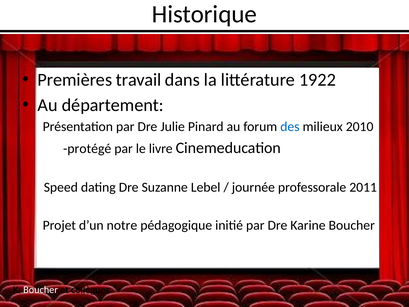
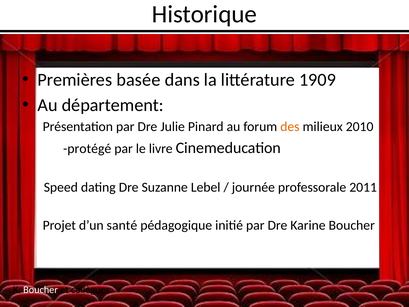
travail: travail -> basée
1922: 1922 -> 1909
des colour: blue -> orange
notre: notre -> santé
